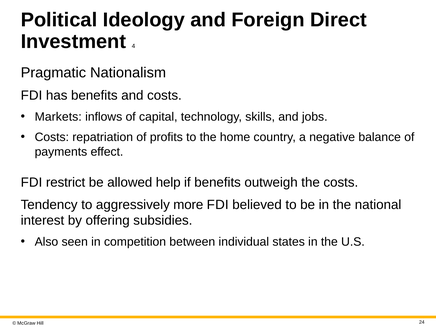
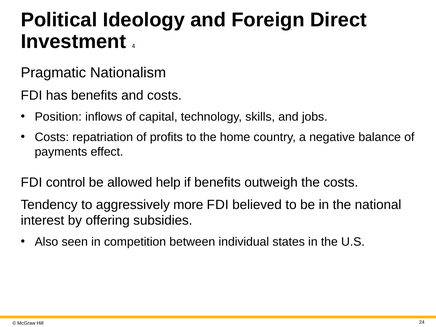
Markets: Markets -> Position
restrict: restrict -> control
